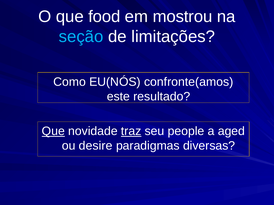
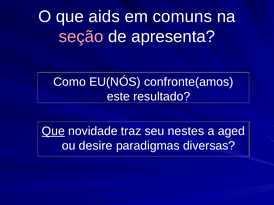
food: food -> aids
mostrou: mostrou -> comuns
seção colour: light blue -> pink
limitações: limitações -> apresenta
traz underline: present -> none
people: people -> nestes
